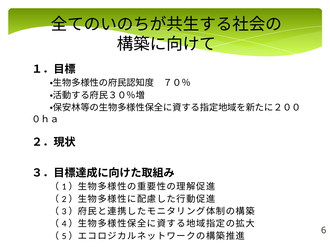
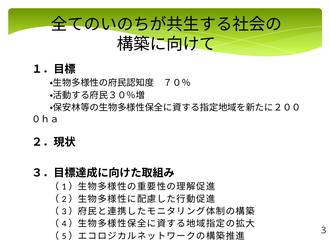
6: 6 -> 3
